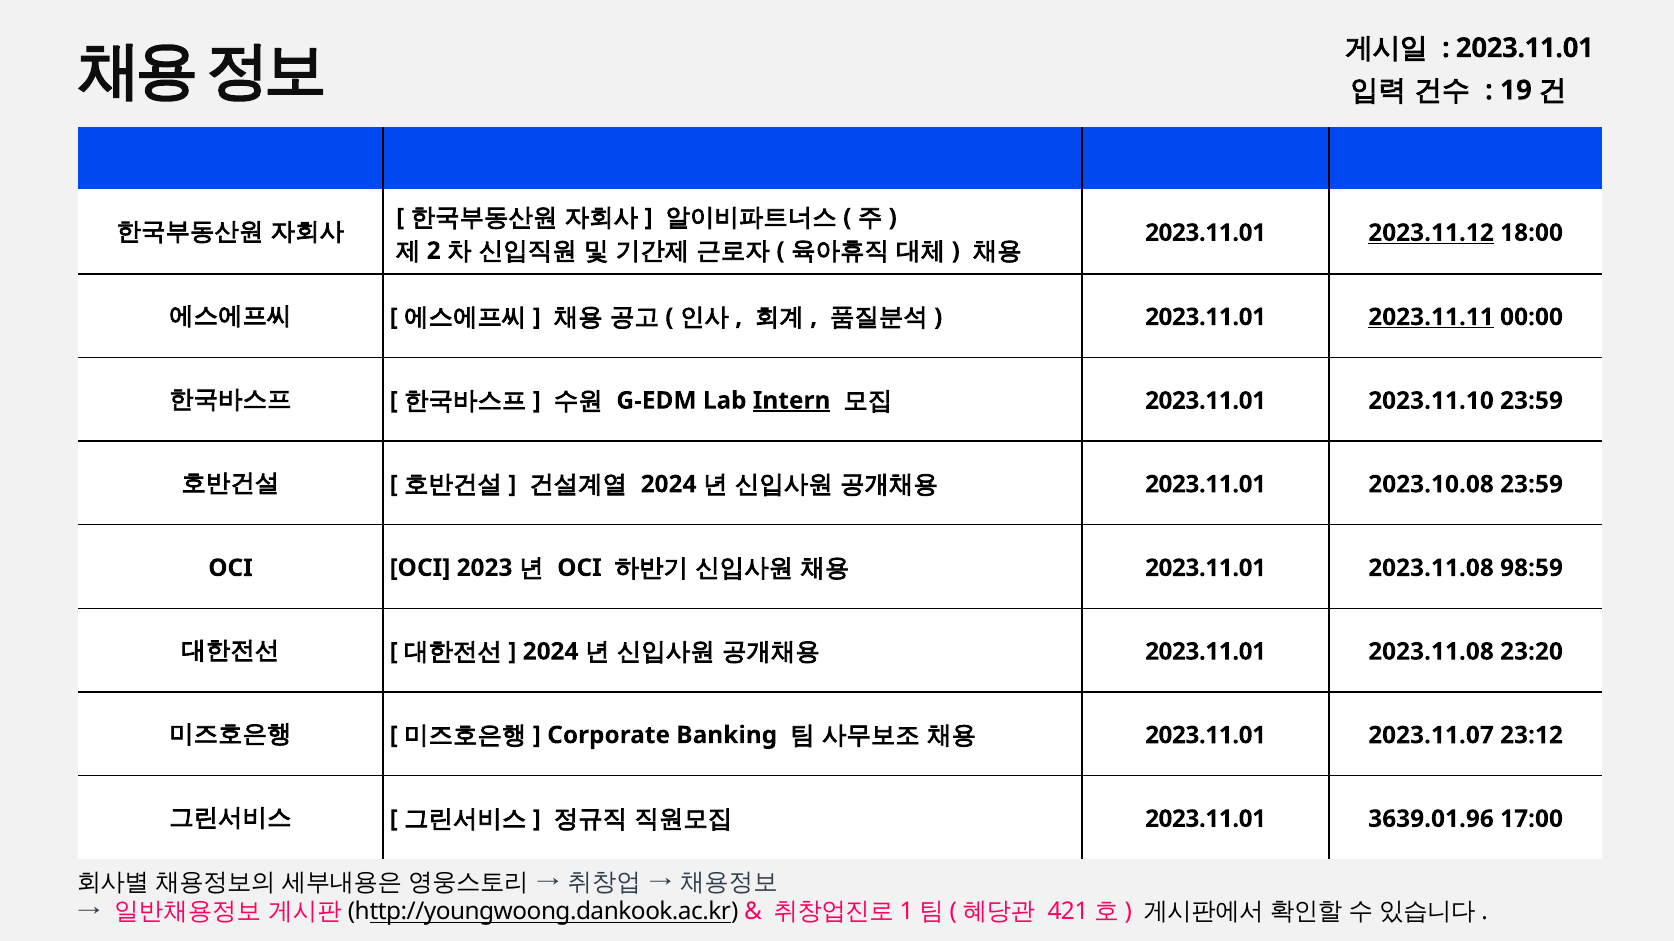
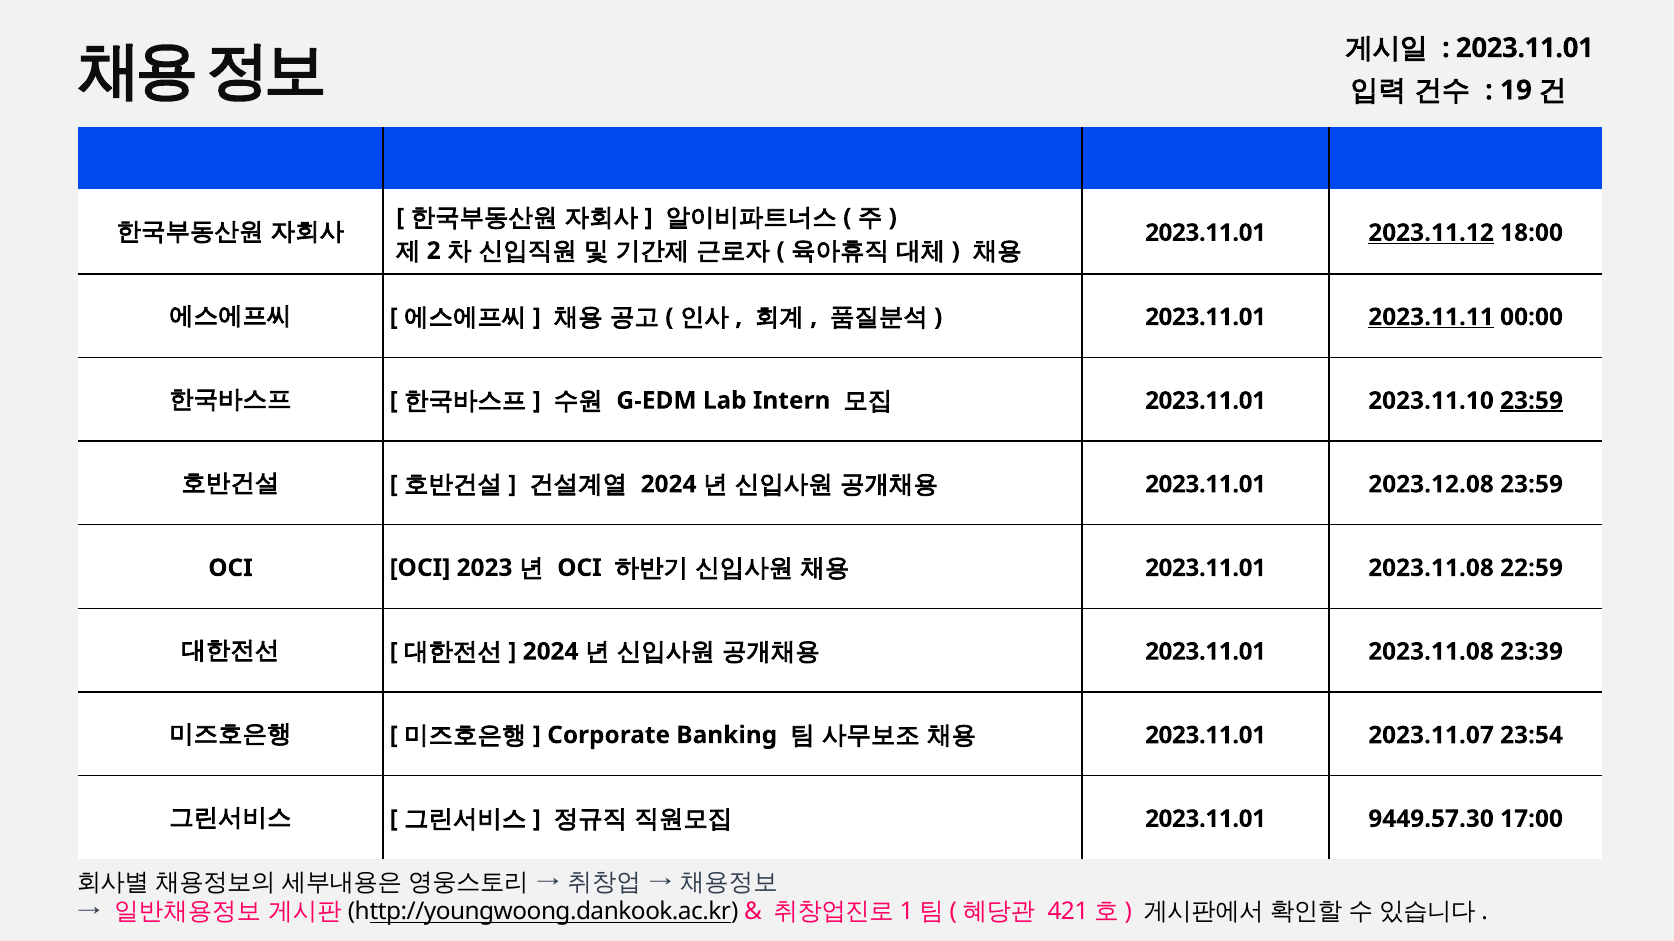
Intern underline: present -> none
23:59 at (1532, 401) underline: none -> present
2023.10.08: 2023.10.08 -> 2023.12.08
98:59: 98:59 -> 22:59
23:20: 23:20 -> 23:39
23:12: 23:12 -> 23:54
3639.01.96: 3639.01.96 -> 9449.57.30
